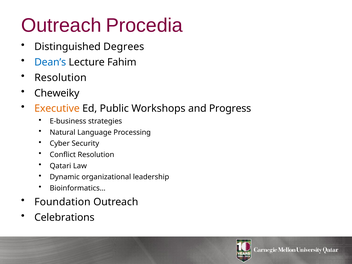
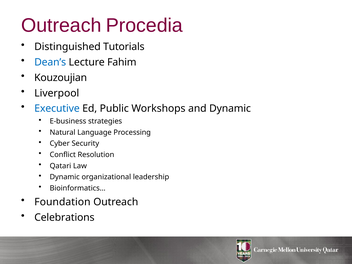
Degrees: Degrees -> Tutorials
Resolution at (61, 78): Resolution -> Kouzoujian
Cheweiky: Cheweiky -> Liverpool
Executive colour: orange -> blue
and Progress: Progress -> Dynamic
